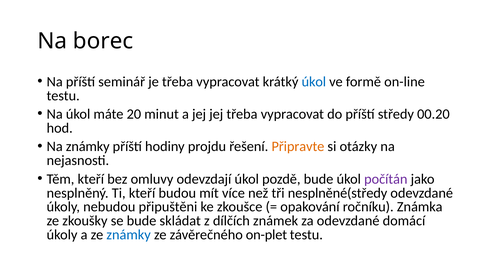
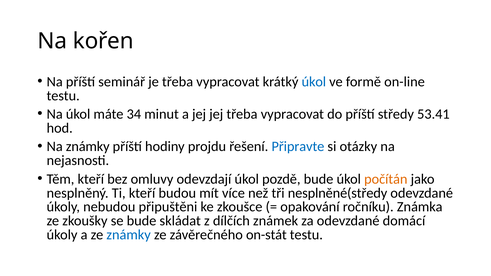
borec: borec -> kořen
20: 20 -> 34
00.20: 00.20 -> 53.41
Připravte colour: orange -> blue
počítán colour: purple -> orange
on-plet: on-plet -> on-stát
